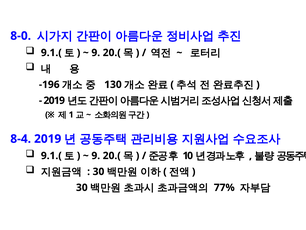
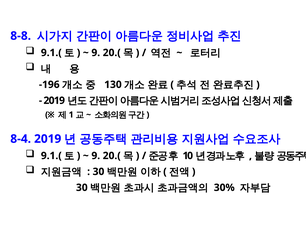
8-0: 8-0 -> 8-8
77%: 77% -> 30%
